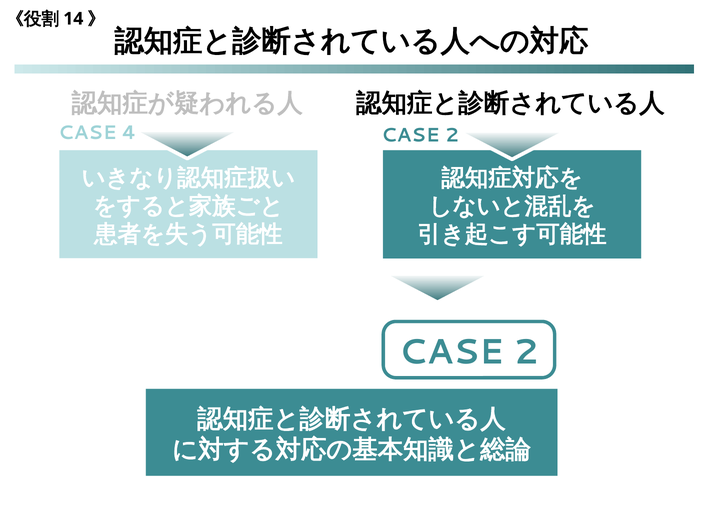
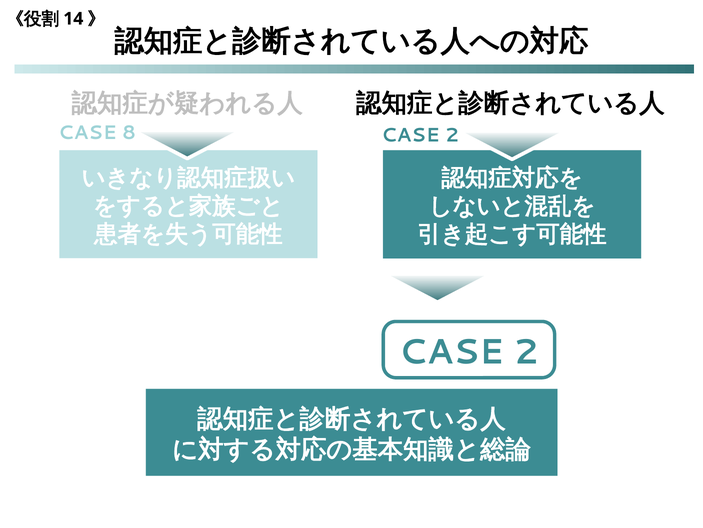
4: 4 -> 8
